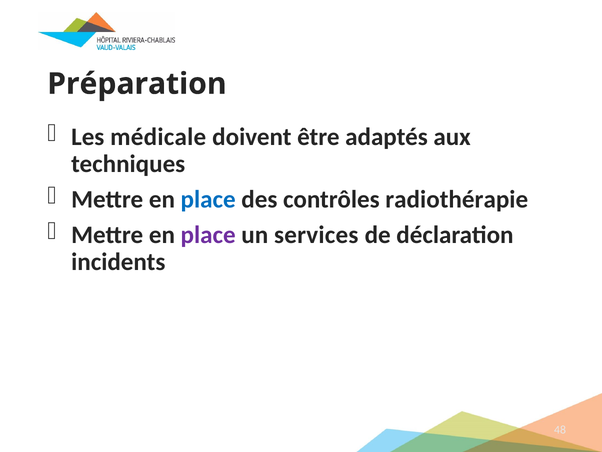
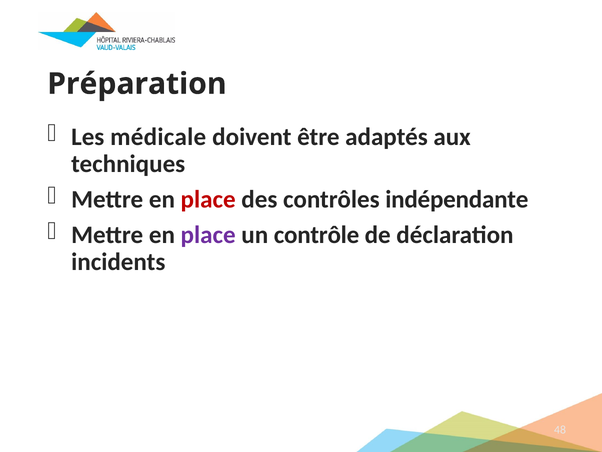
place at (208, 199) colour: blue -> red
radiothérapie: radiothérapie -> indépendante
services: services -> contrôle
